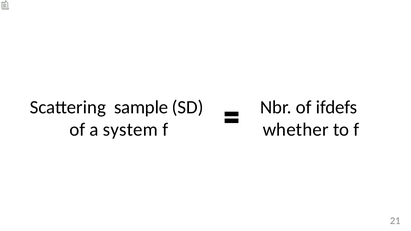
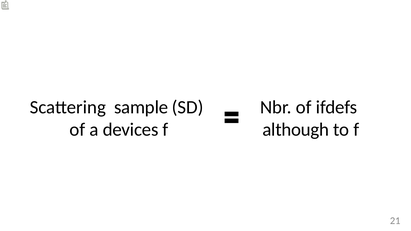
system: system -> devices
whether: whether -> although
